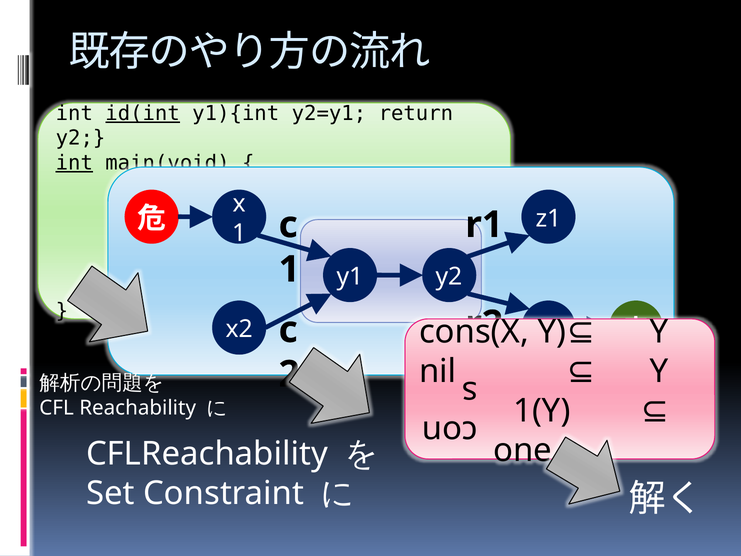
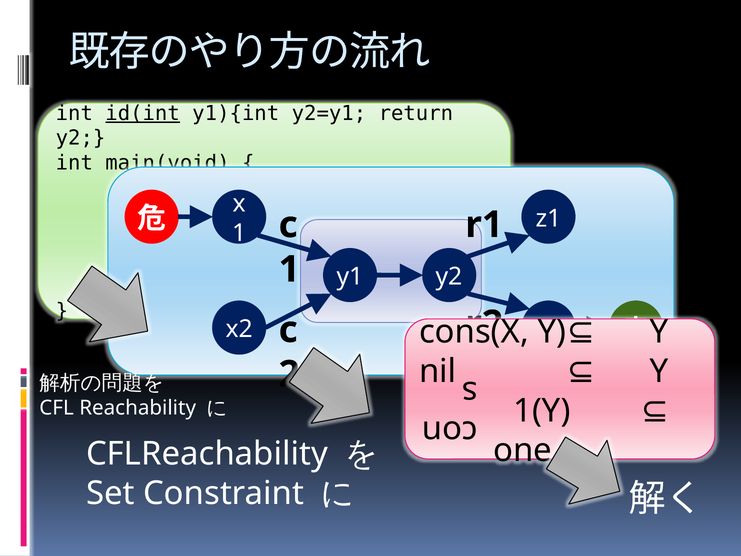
int at (74, 163) underline: present -> none
